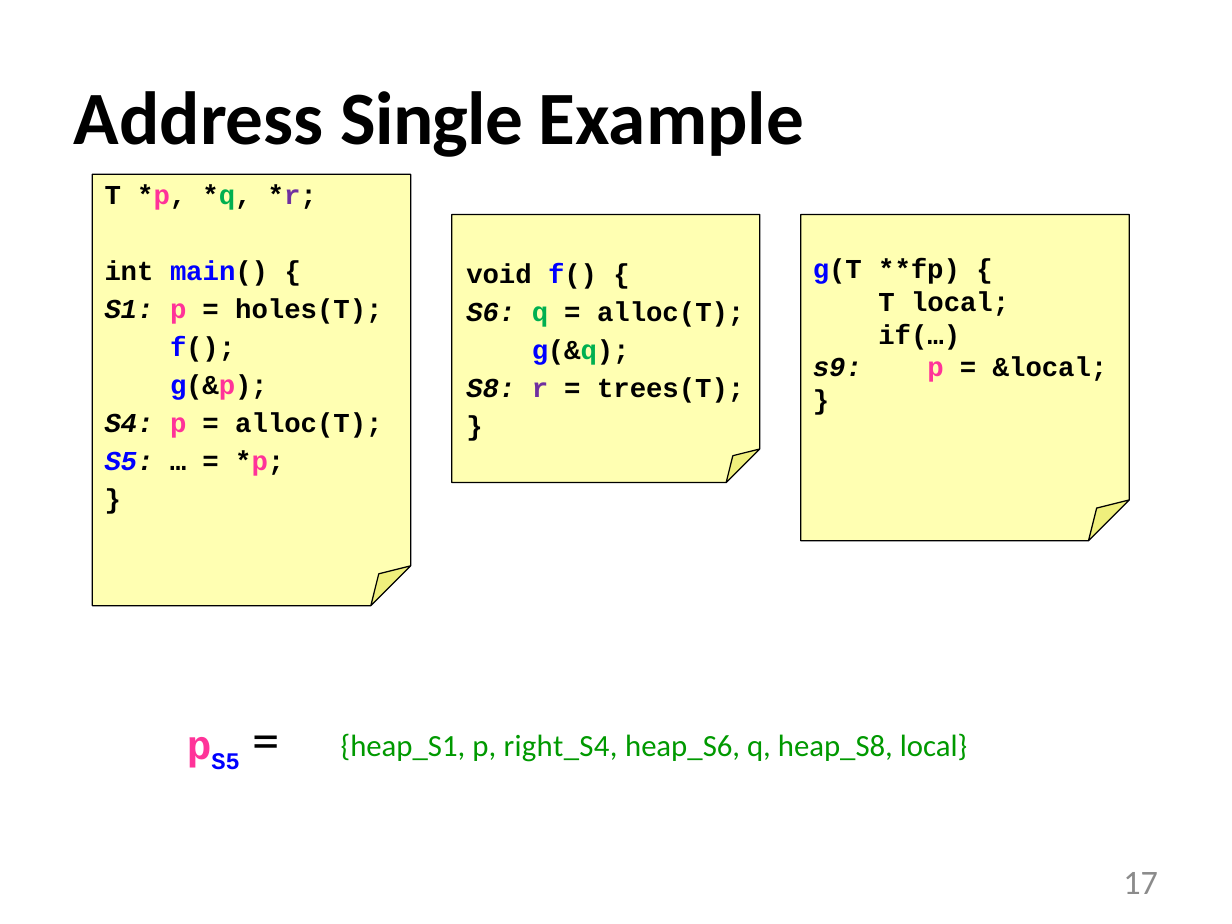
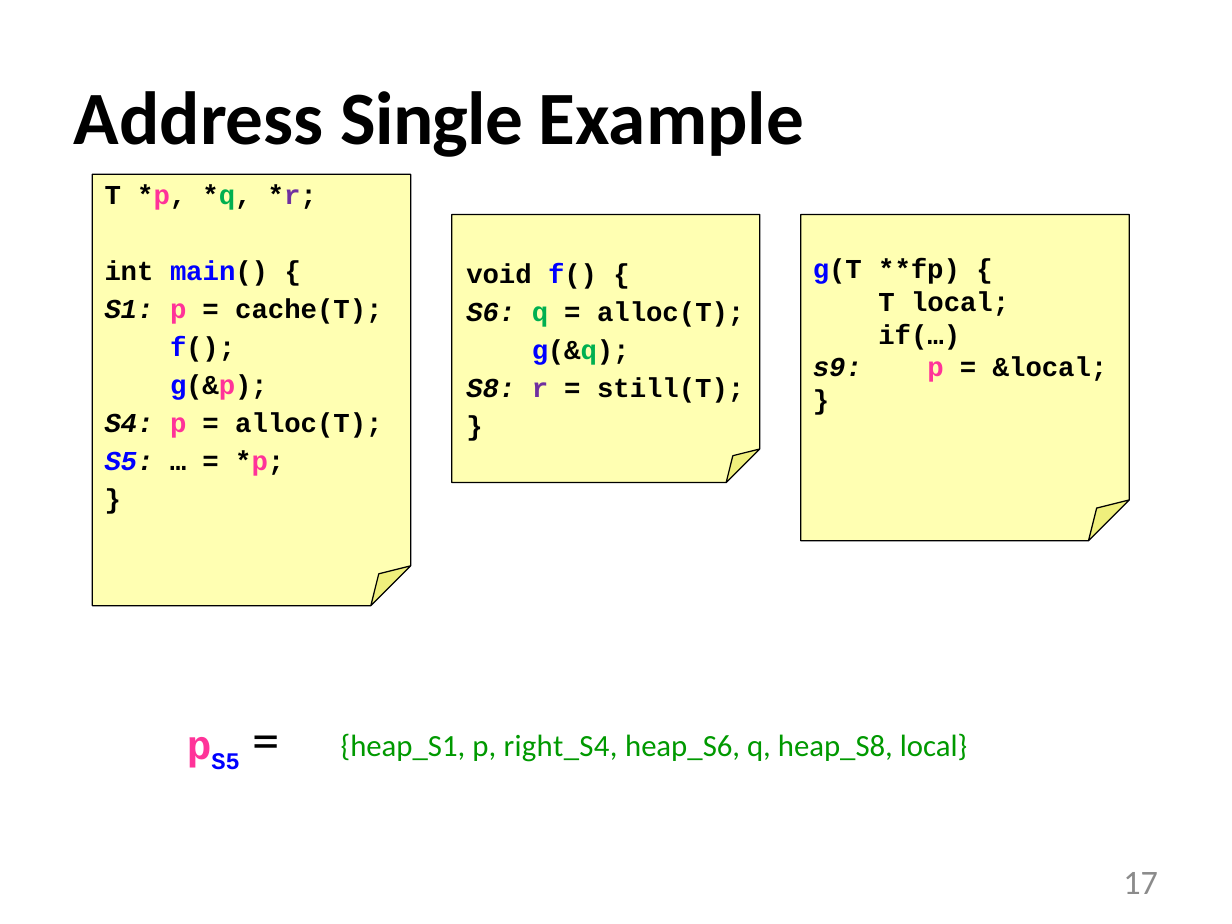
holes(T: holes(T -> cache(T
trees(T: trees(T -> still(T
